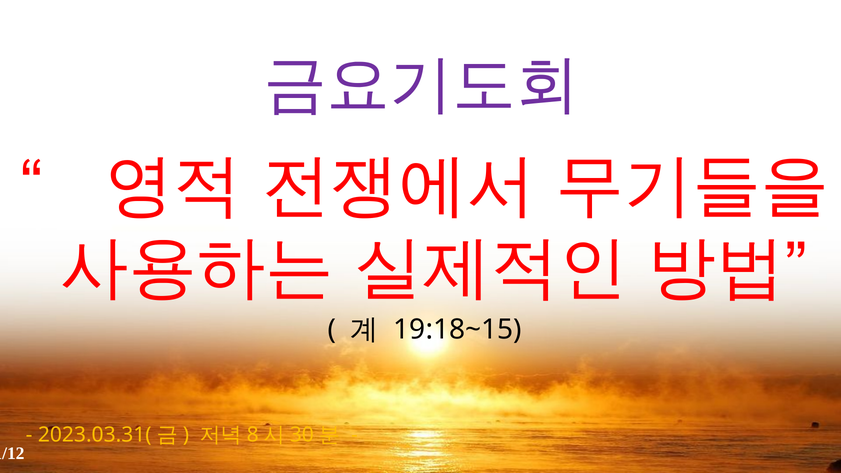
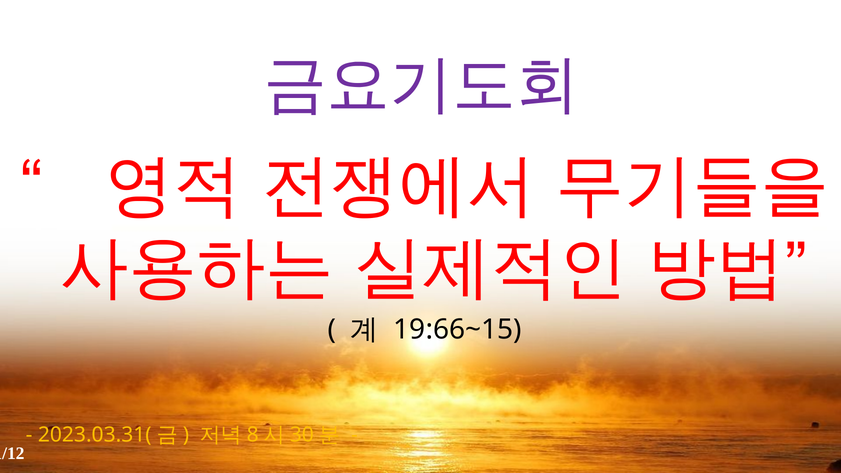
19:18~15: 19:18~15 -> 19:66~15
